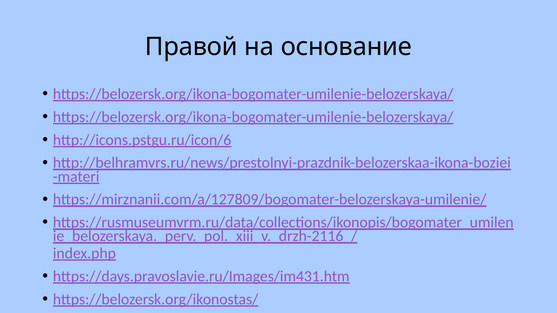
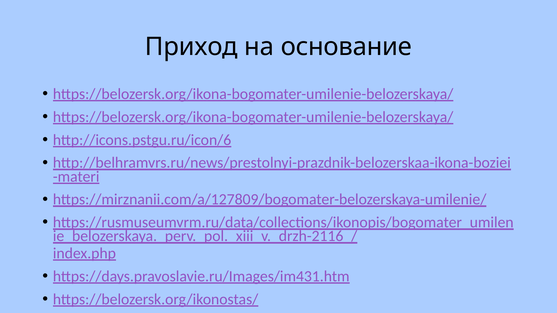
Правой: Правой -> Приход
